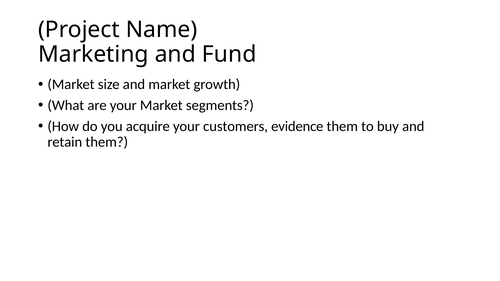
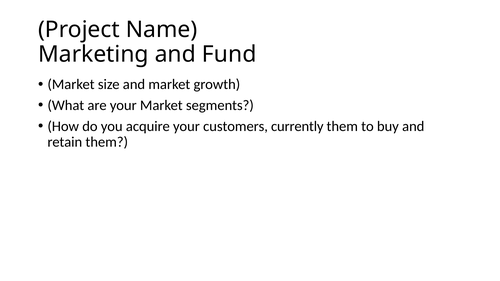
evidence: evidence -> currently
